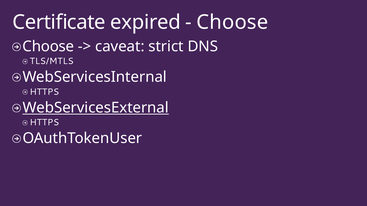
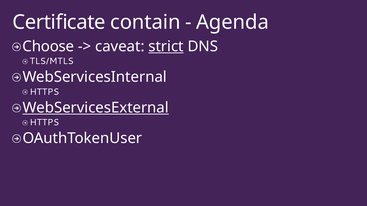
expired: expired -> contain
Choose at (232, 22): Choose -> Agenda
strict underline: none -> present
